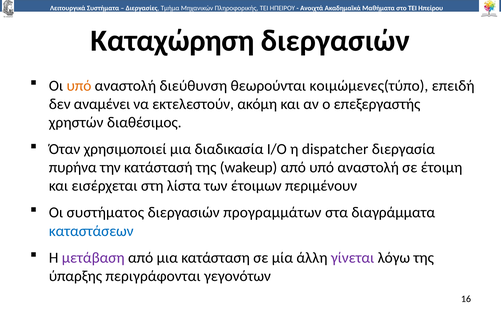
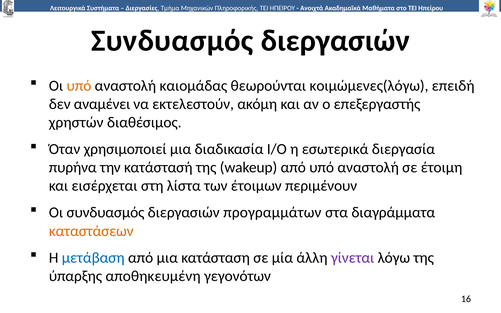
Καταχώρηση at (173, 41): Καταχώρηση -> Συνδυασμός
διεύθυνση: διεύθυνση -> καιομάδας
κοιμώμενες(τύπο: κοιμώμενες(τύπο -> κοιμώμενες(λόγω
dispatcher: dispatcher -> εσωτερικά
Οι συστήματος: συστήματος -> συνδυασμός
καταστάσεων colour: blue -> orange
μετάβαση colour: purple -> blue
περιγράφονται: περιγράφονται -> αποθηκευμένη
